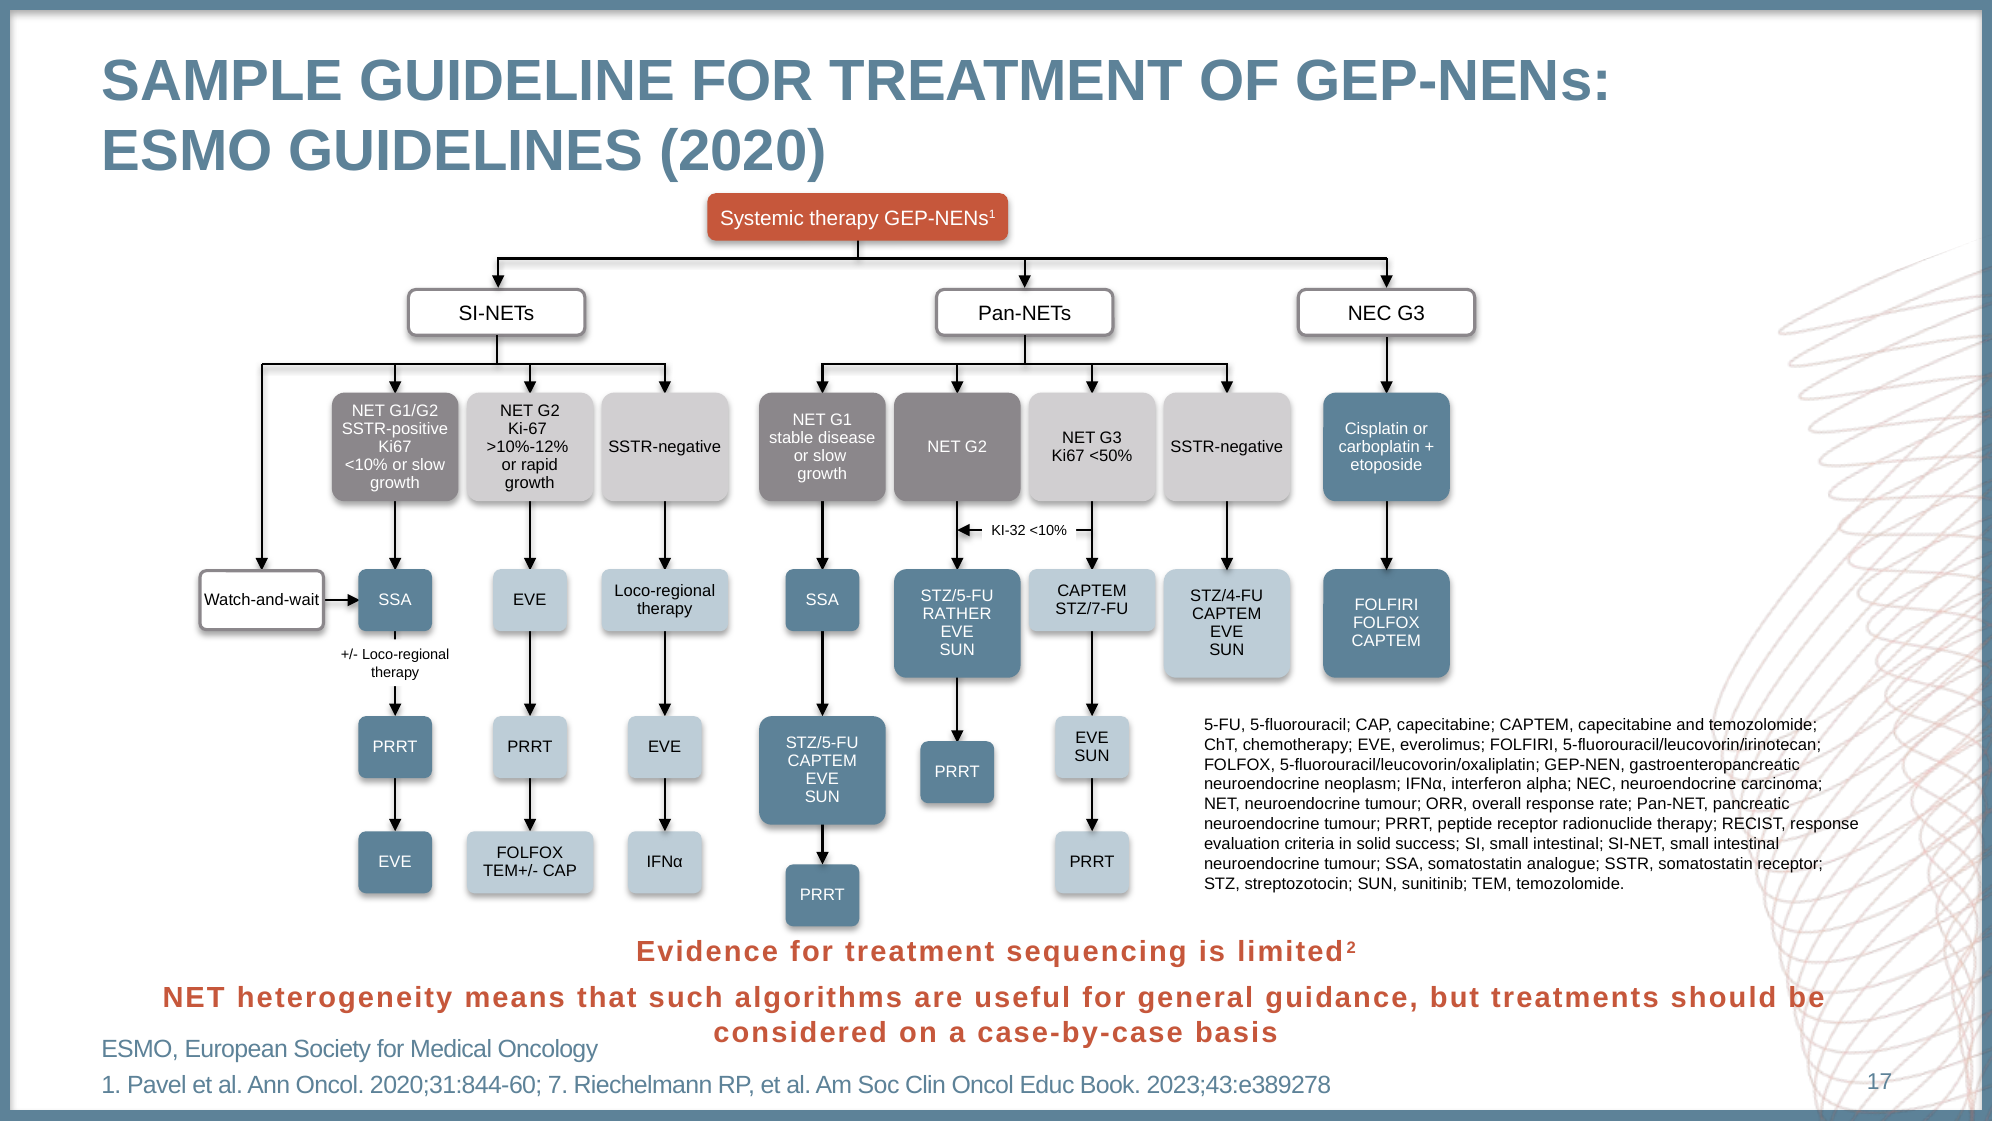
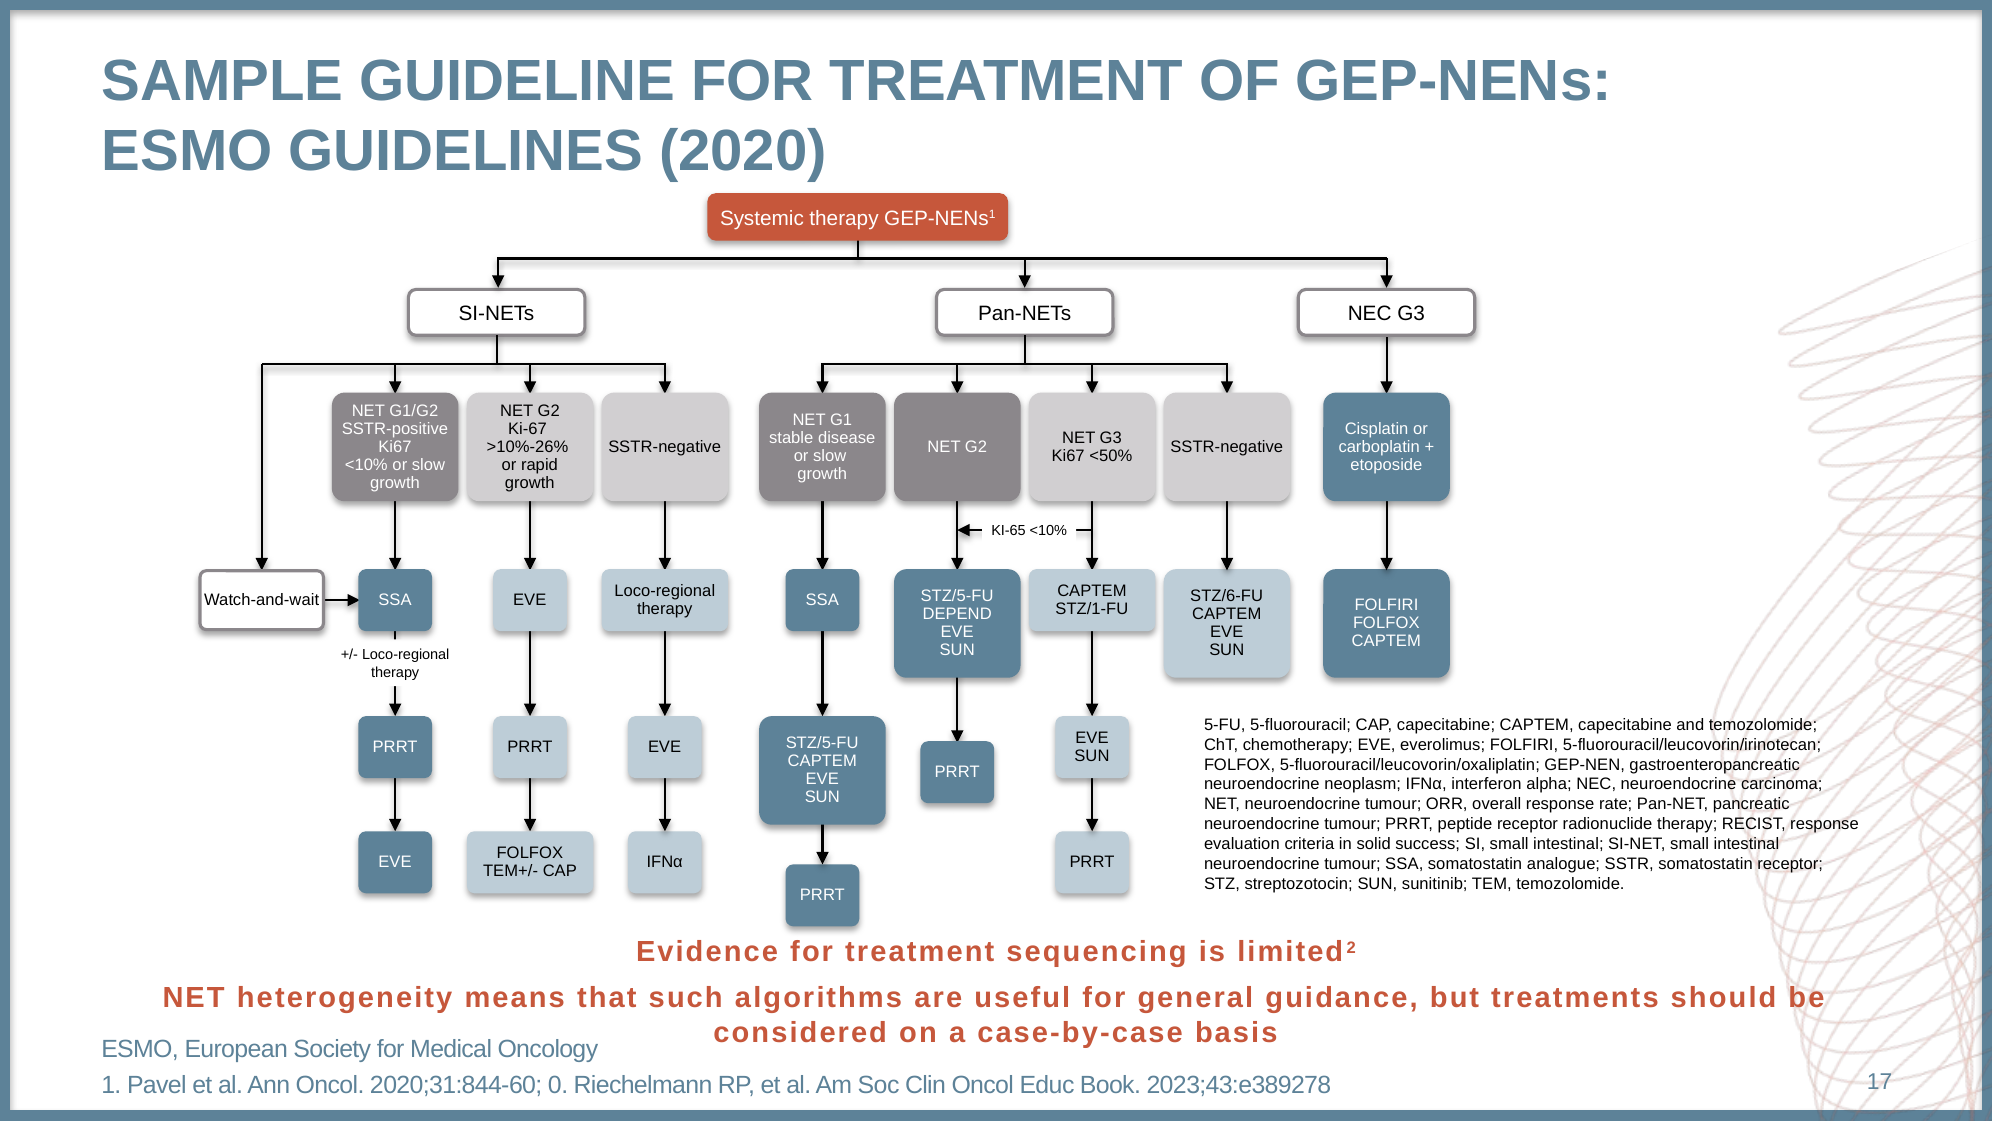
>10%-12%: >10%-12% -> >10%-26%
KI-32: KI-32 -> KI-65
STZ/4-FU: STZ/4-FU -> STZ/6-FU
STZ/7-FU: STZ/7-FU -> STZ/1-FU
RATHER: RATHER -> DEPEND
7: 7 -> 0
